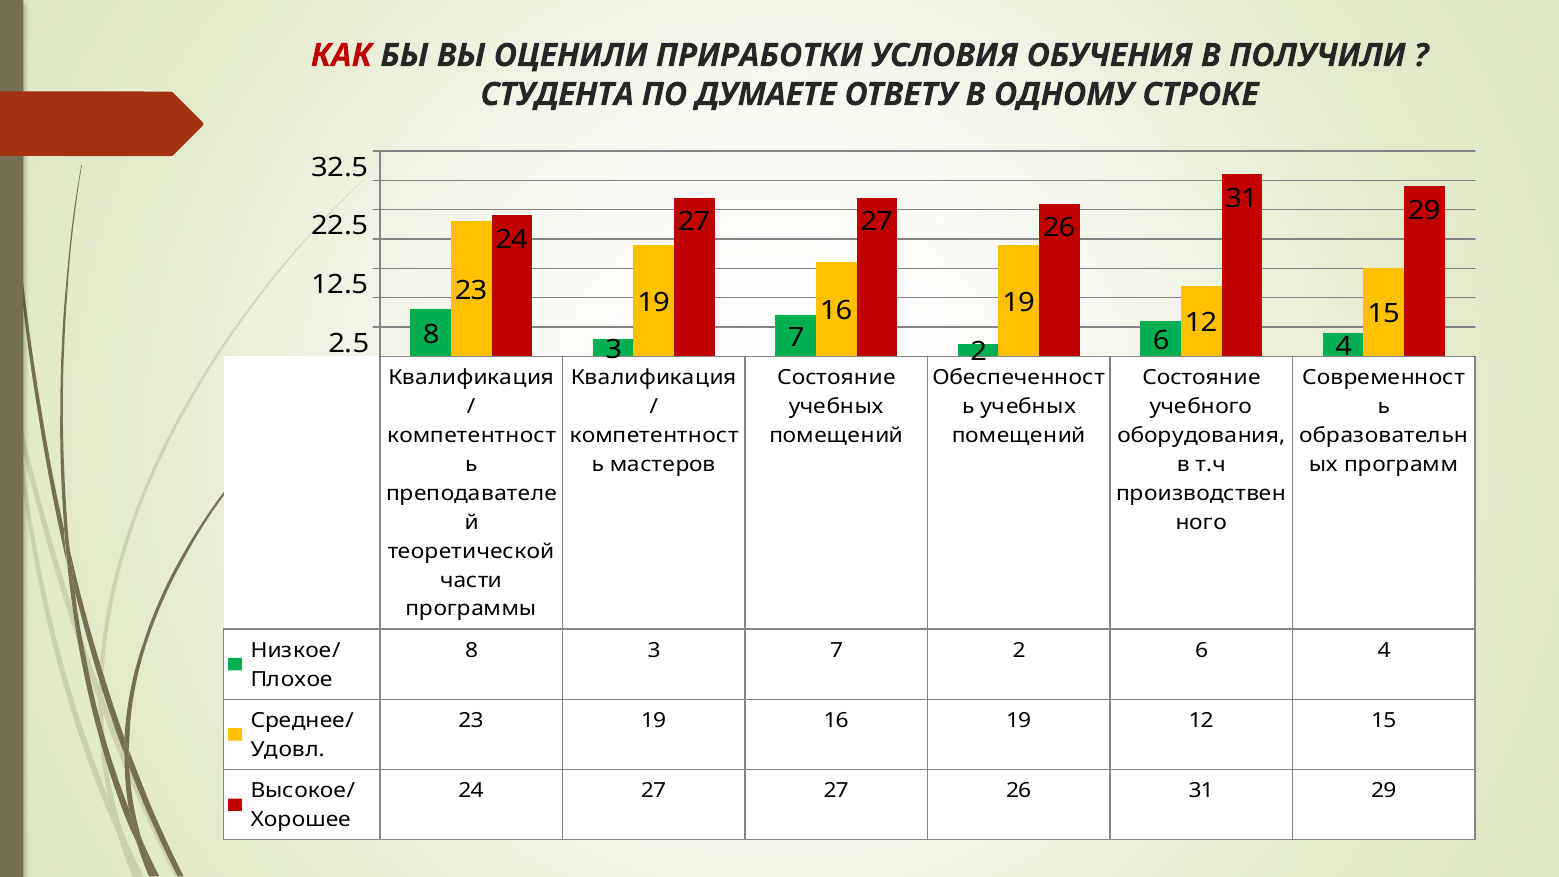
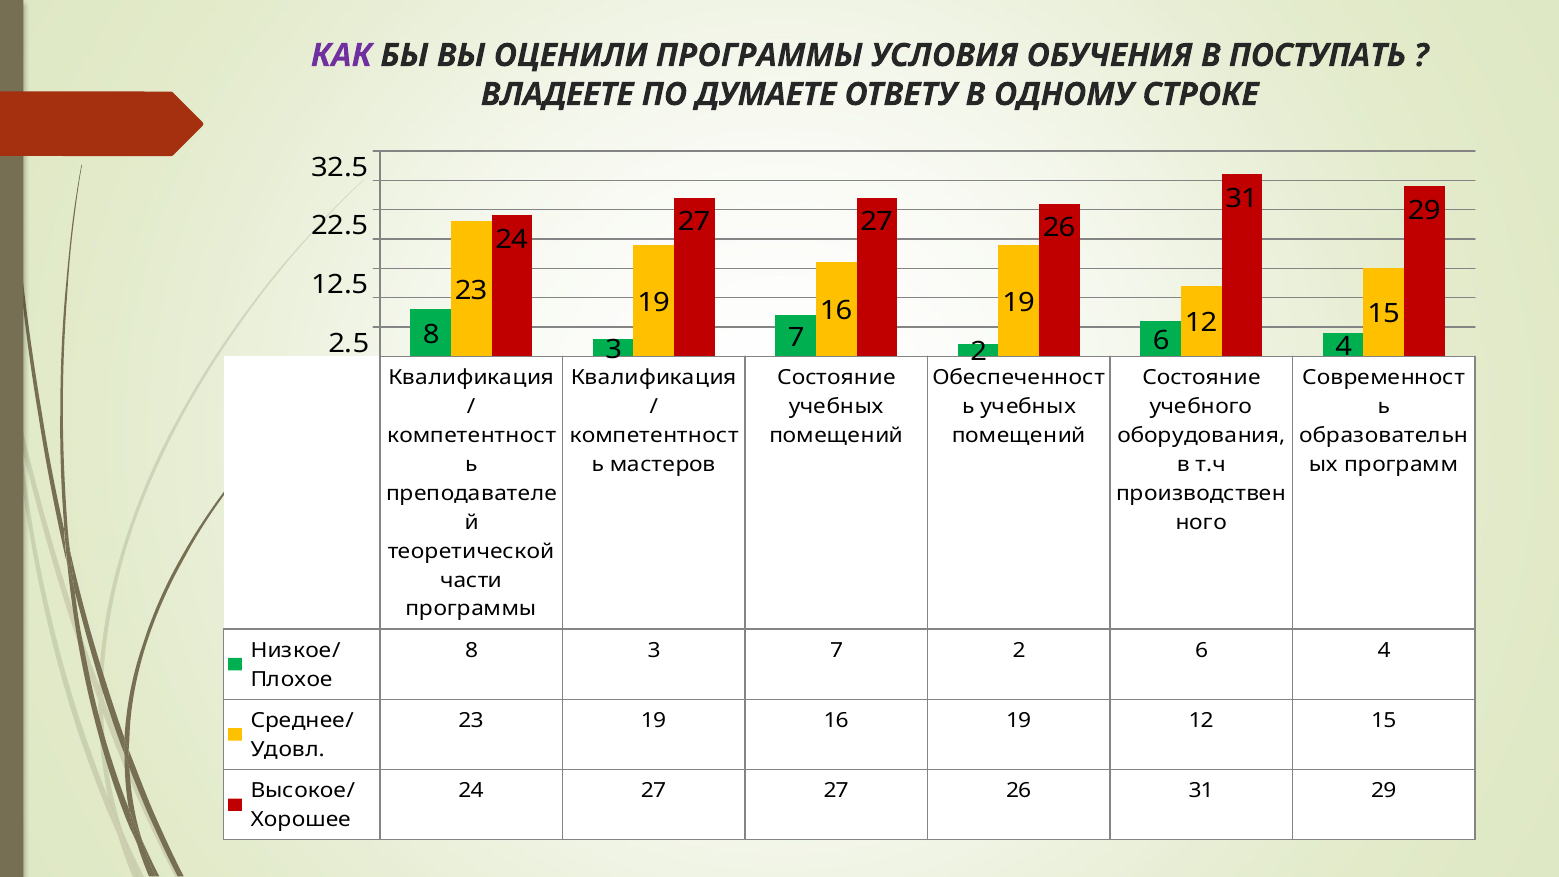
КАК colour: red -> purple
ОЦЕНИЛИ ПРИРАБОТКИ: ПРИРАБОТКИ -> ПРОГРАММЫ
ПОЛУЧИЛИ: ПОЛУЧИЛИ -> ПОСТУПАТЬ
СТУДЕНТА: СТУДЕНТА -> ВЛАДЕЕТЕ
